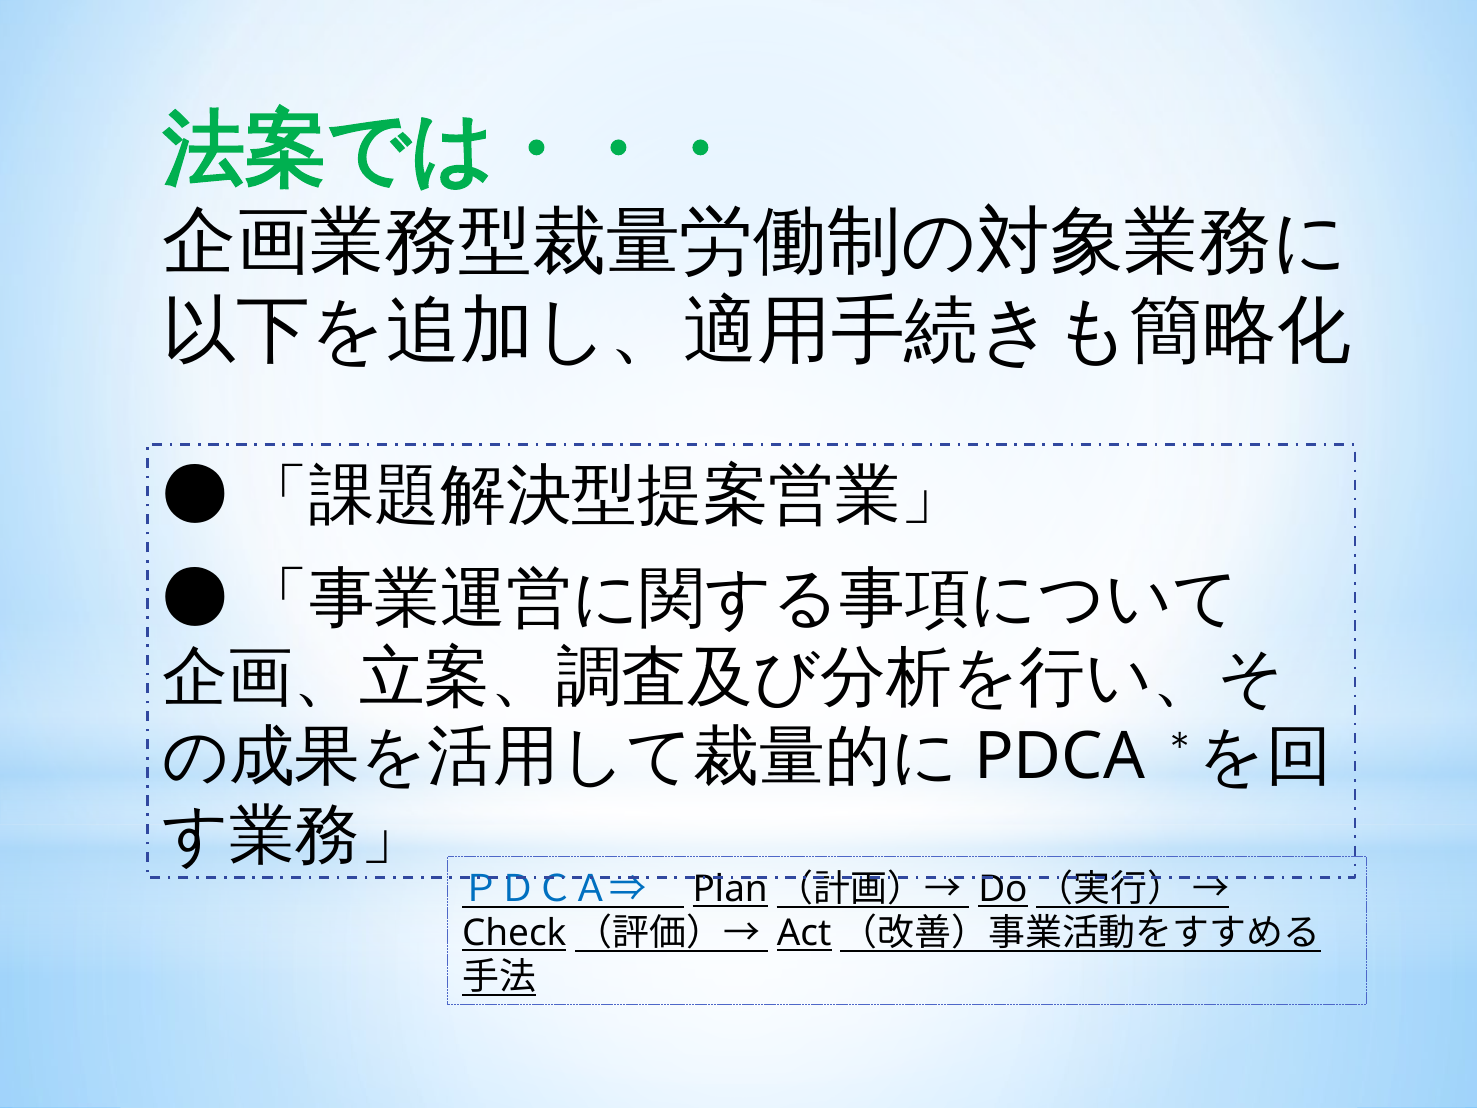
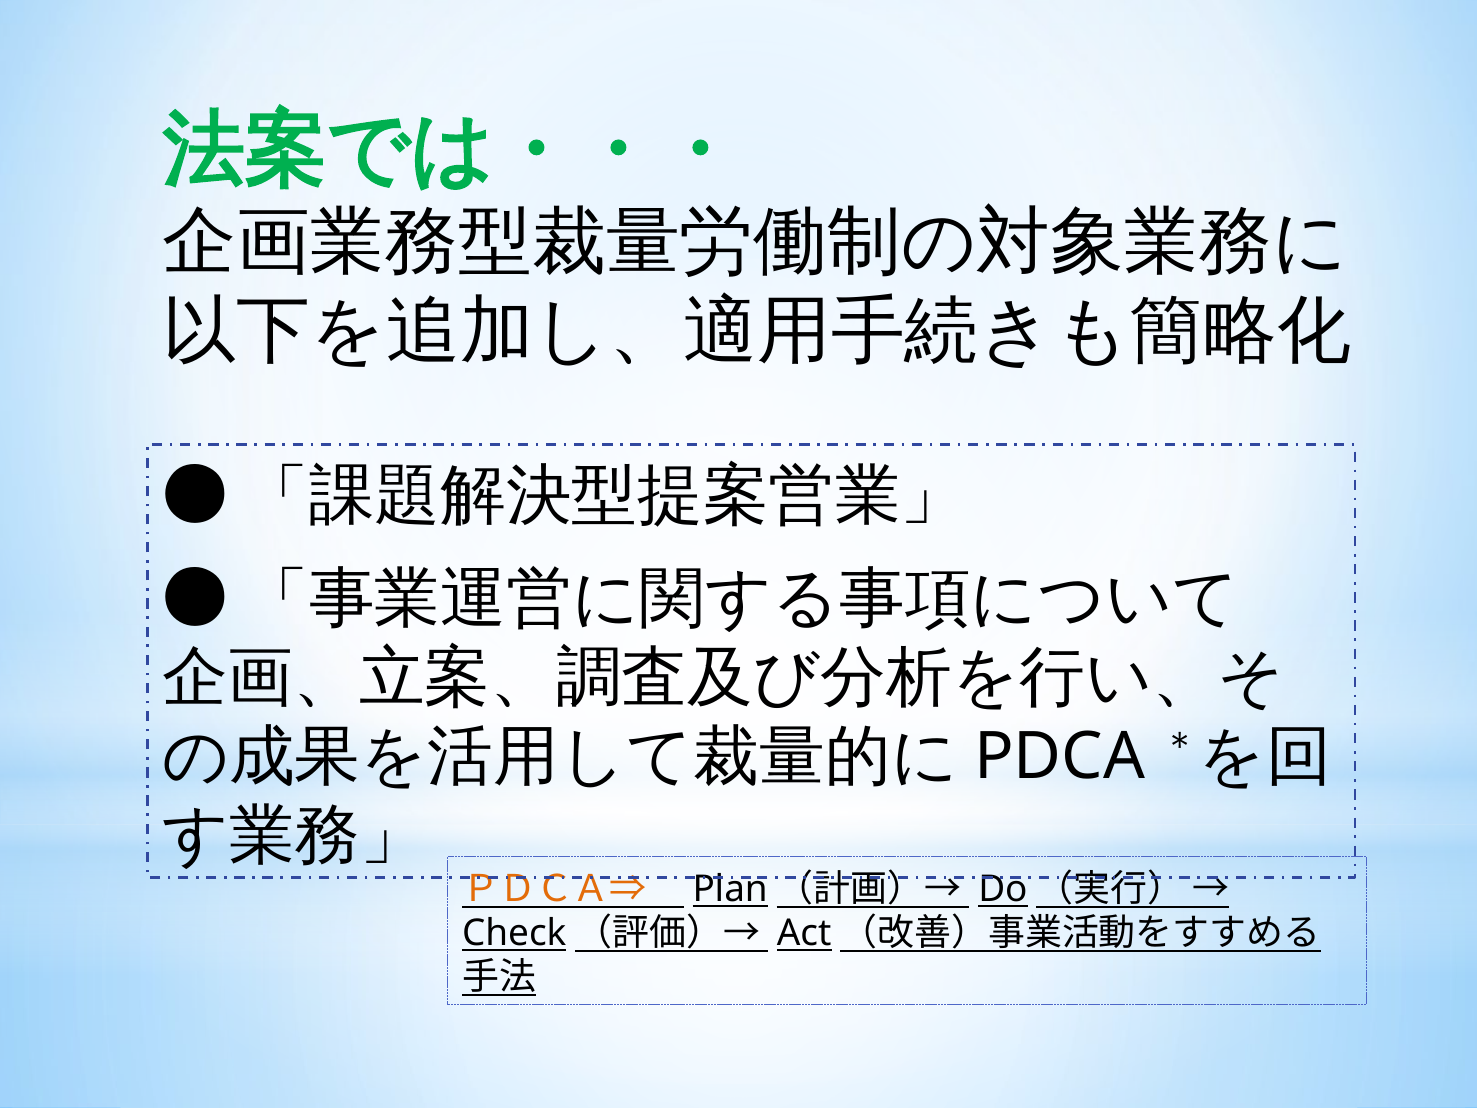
ＰＤＣＡ⇒ colour: blue -> orange
